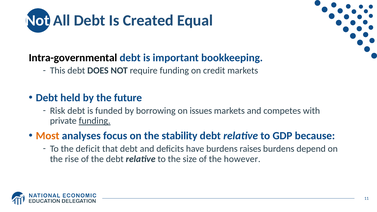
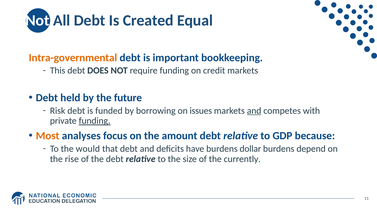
Intra-governmental colour: black -> orange
and at (254, 111) underline: none -> present
stability: stability -> amount
deficit: deficit -> would
raises: raises -> dollar
however: however -> currently
